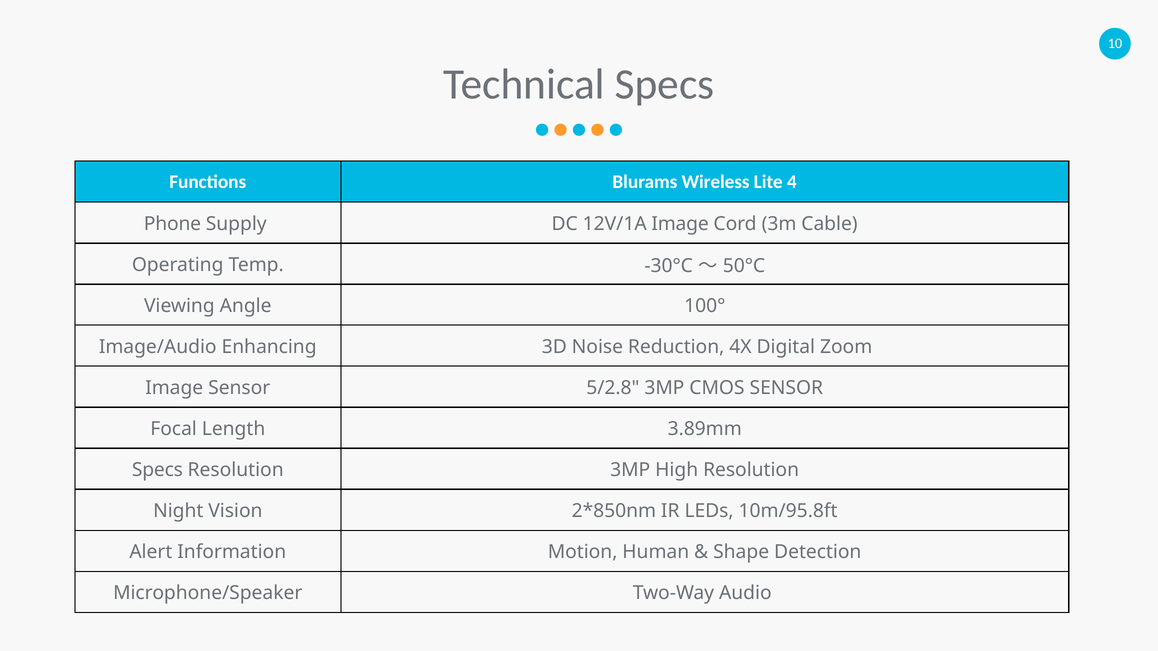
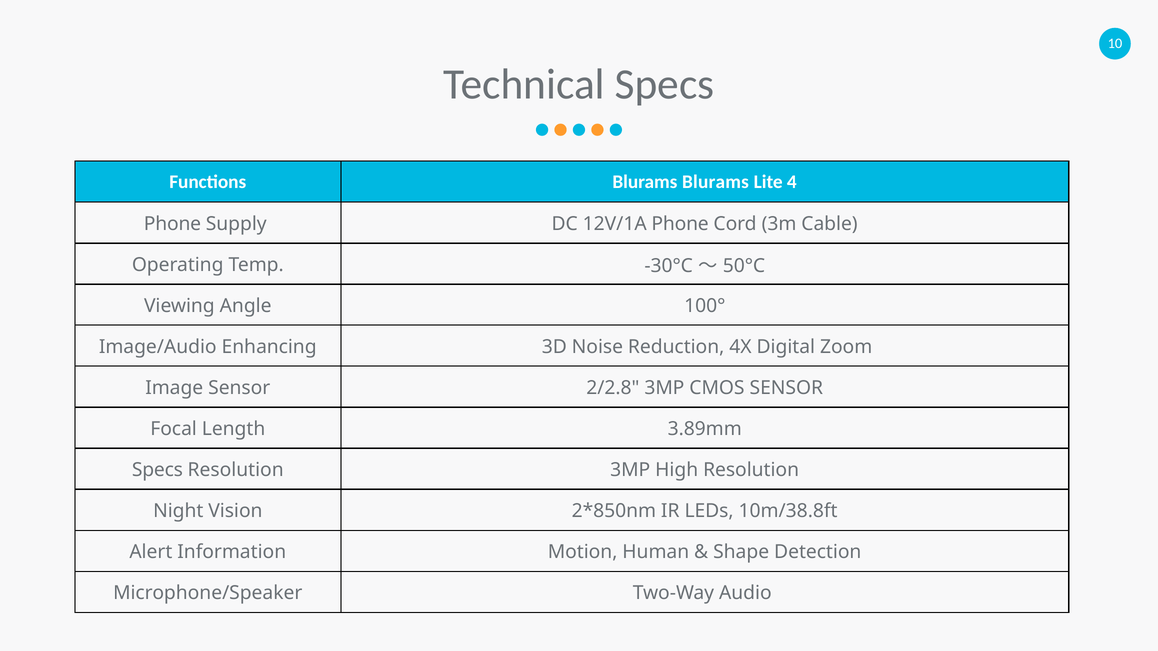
Blurams Wireless: Wireless -> Blurams
12V/1A Image: Image -> Phone
5/2.8: 5/2.8 -> 2/2.8
10m/95.8ft: 10m/95.8ft -> 10m/38.8ft
